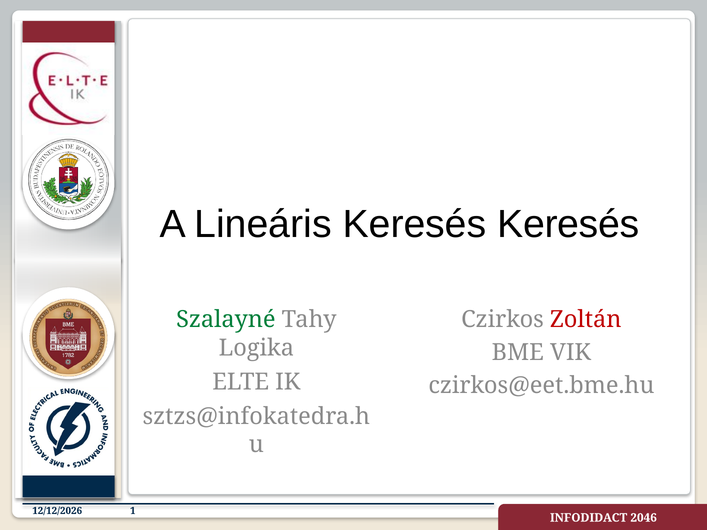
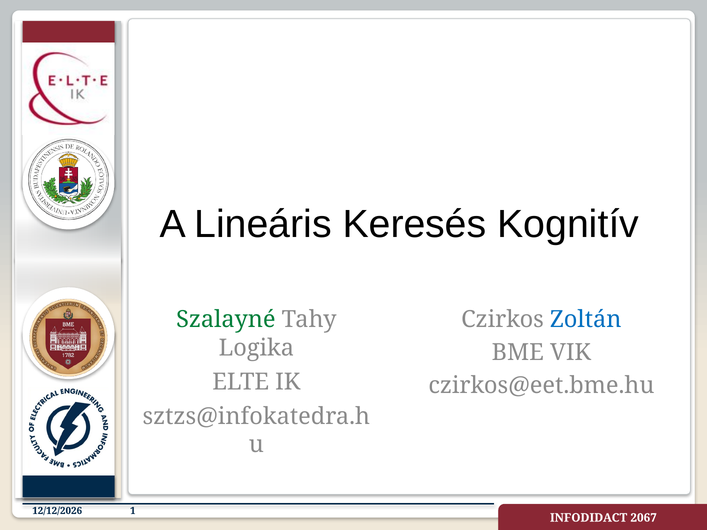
Keresés Keresés: Keresés -> Kognitív
Zoltán colour: red -> blue
2046: 2046 -> 2067
